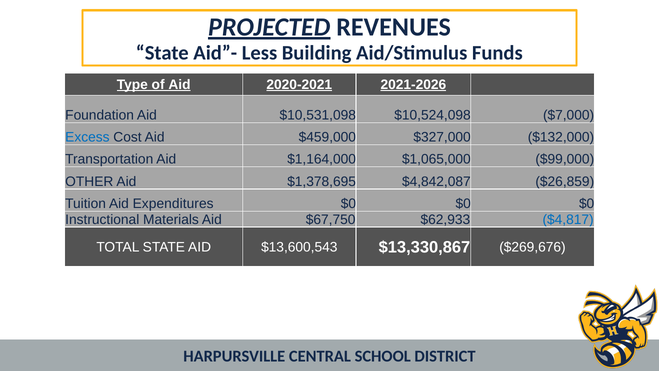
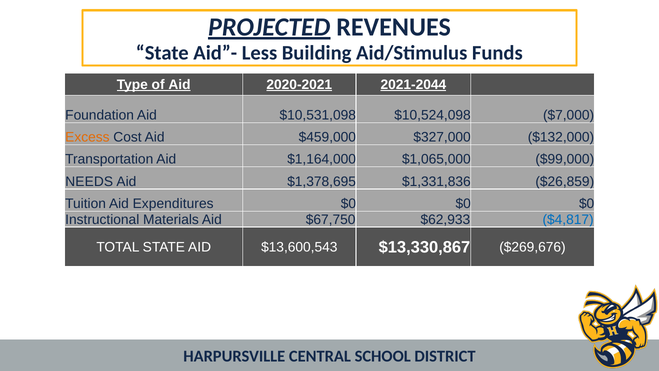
2021-2026: 2021-2026 -> 2021-2044
Excess colour: blue -> orange
OTHER: OTHER -> NEEDS
$4,842,087: $4,842,087 -> $1,331,836
